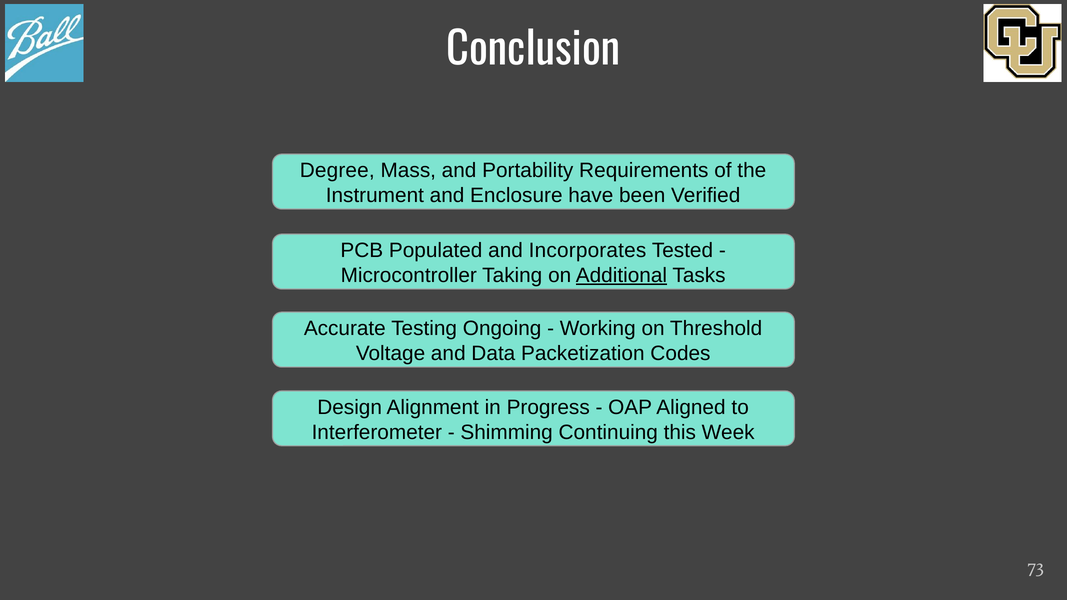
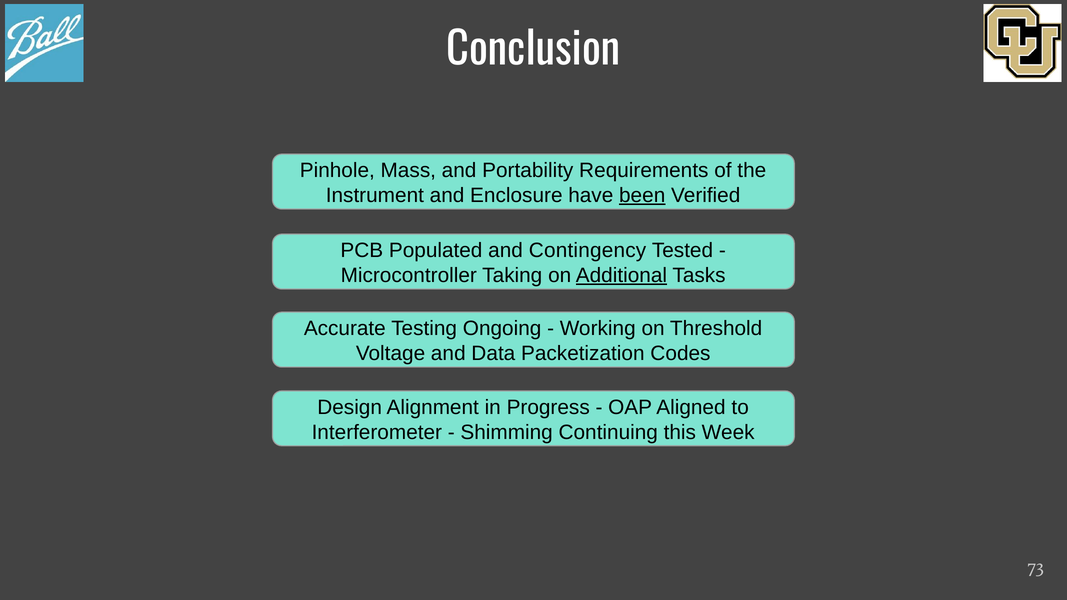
Degree: Degree -> Pinhole
been underline: none -> present
Incorporates: Incorporates -> Contingency
